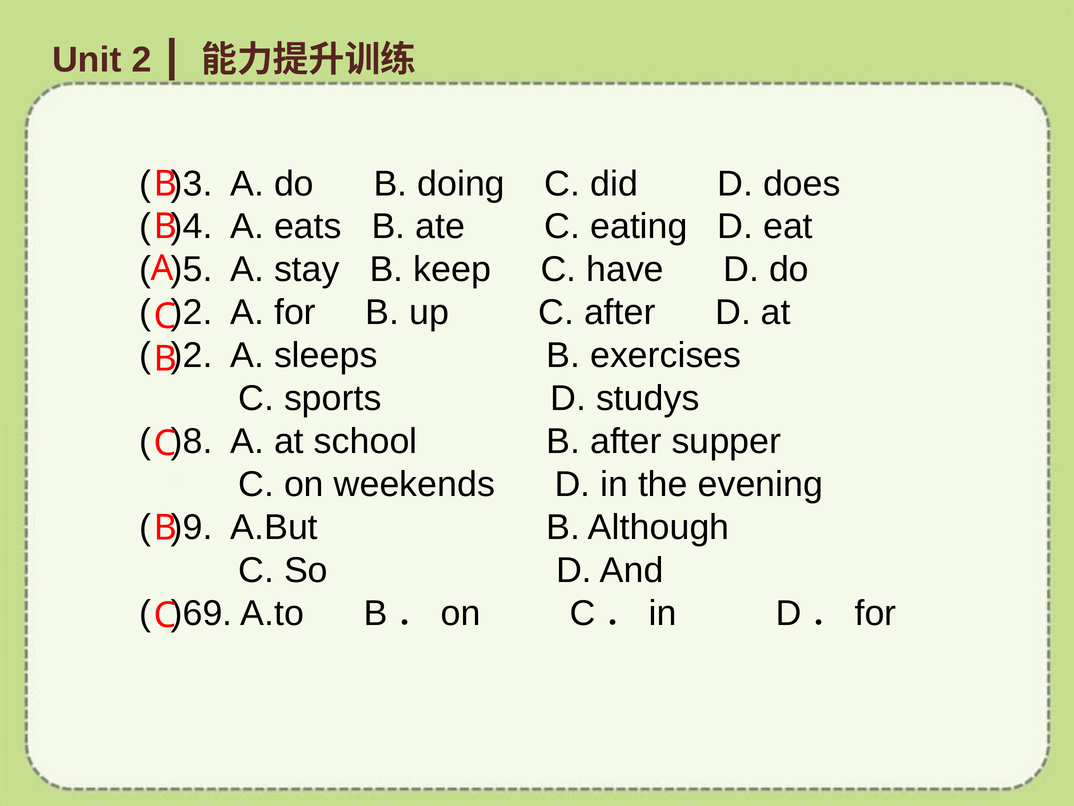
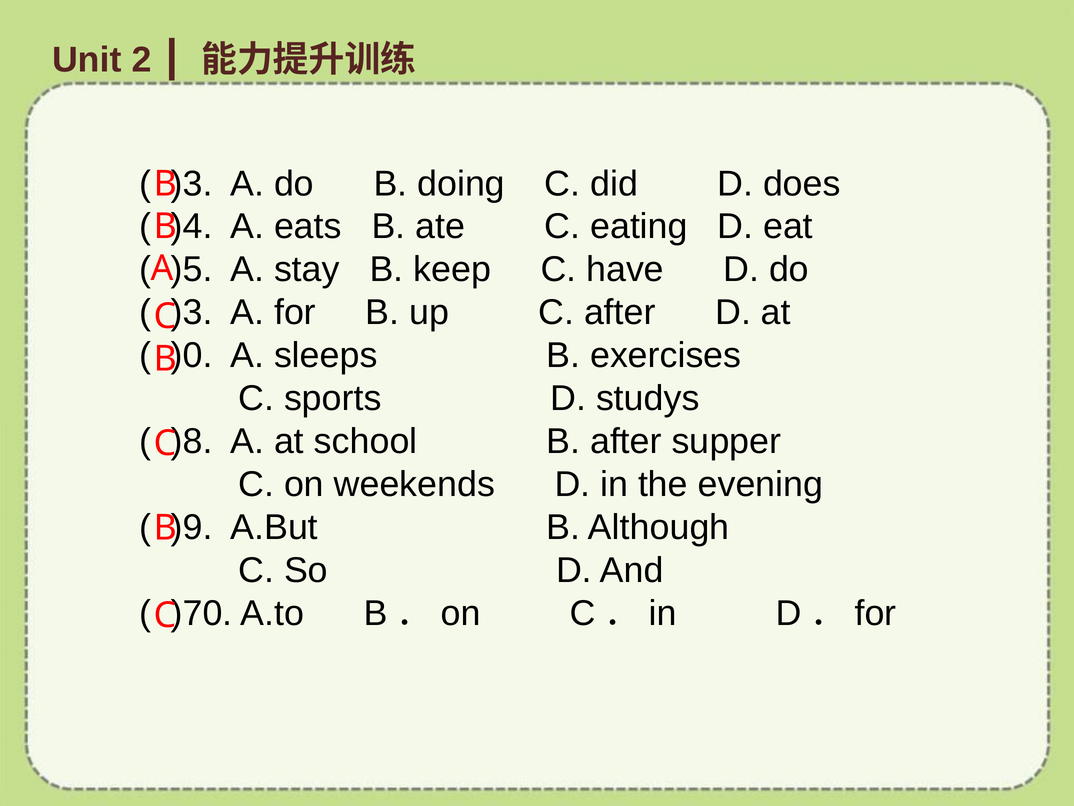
)2 at (192, 312): )2 -> )3
)2 at (192, 355): )2 -> )0
)69: )69 -> )70
